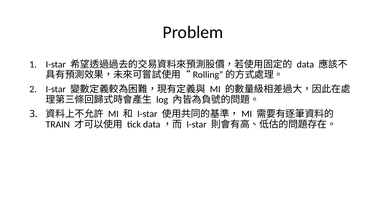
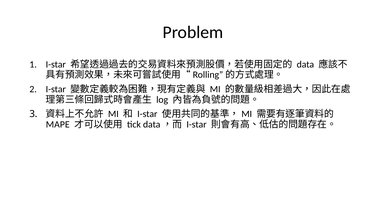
TRAIN: TRAIN -> MAPE
